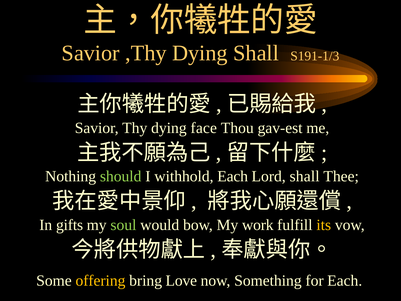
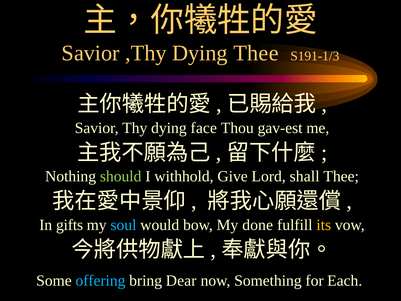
Dying Shall: Shall -> Thee
withhold Each: Each -> Give
soul colour: light green -> light blue
work: work -> done
offering colour: yellow -> light blue
Love: Love -> Dear
